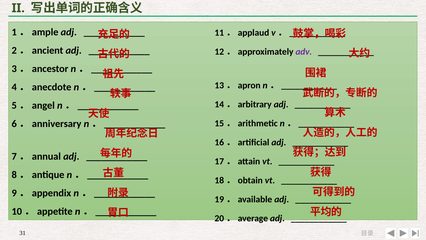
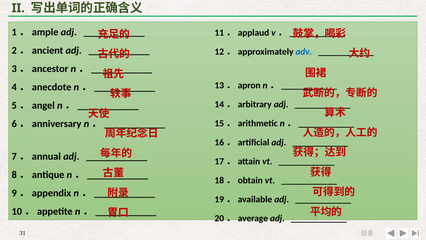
adv colour: purple -> blue
